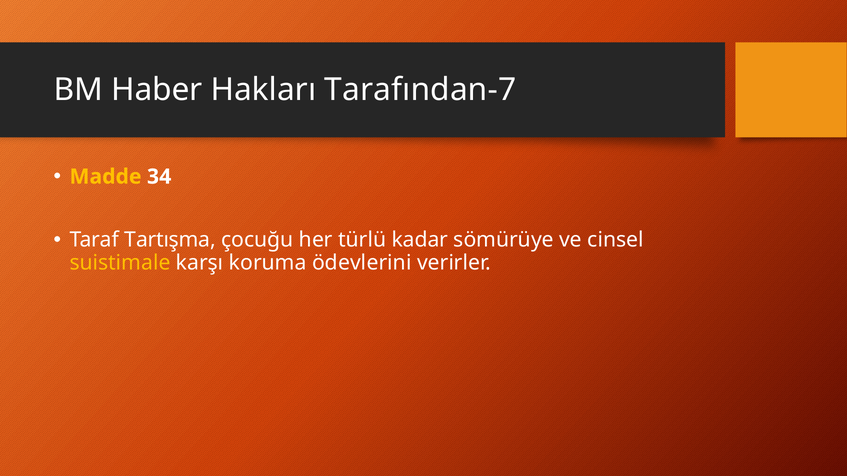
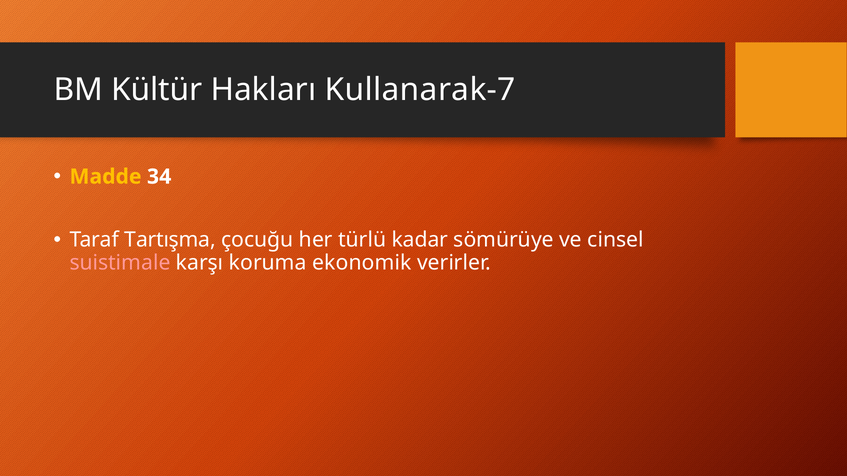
Haber: Haber -> Kültür
Tarafından-7: Tarafından-7 -> Kullanarak-7
suistimale colour: yellow -> pink
ödevlerini: ödevlerini -> ekonomik
